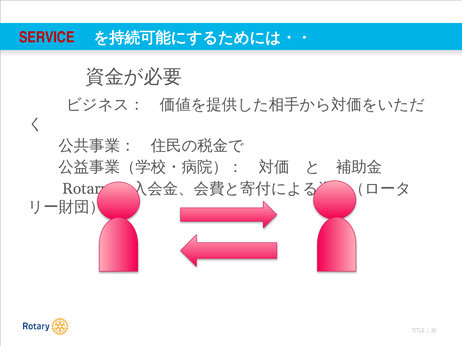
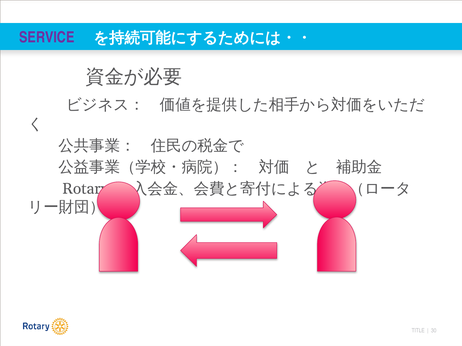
SERVICE colour: red -> purple
